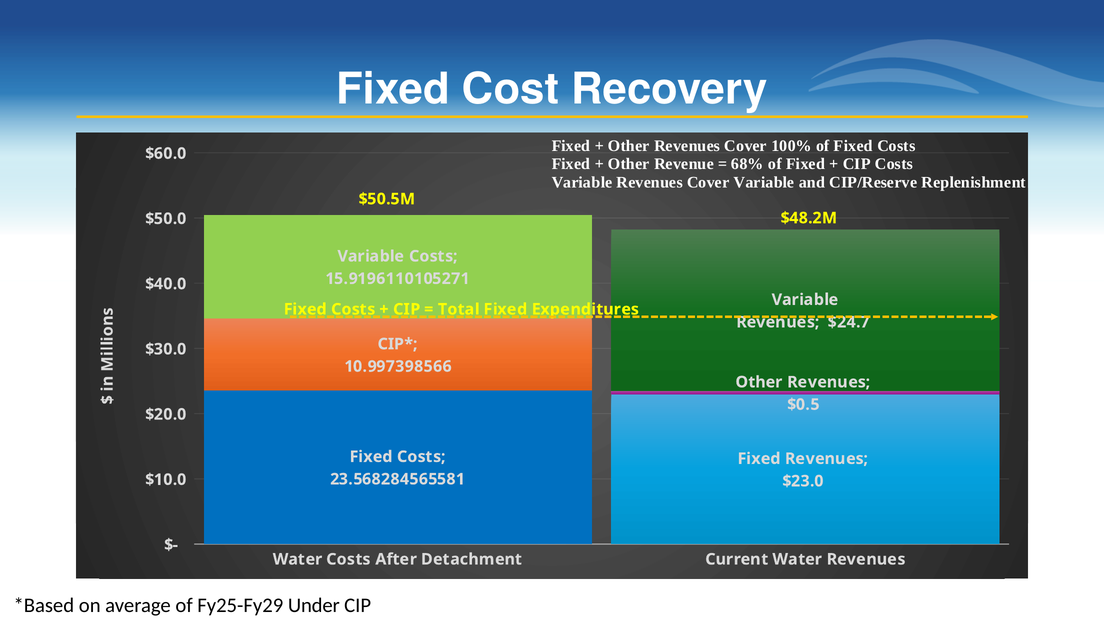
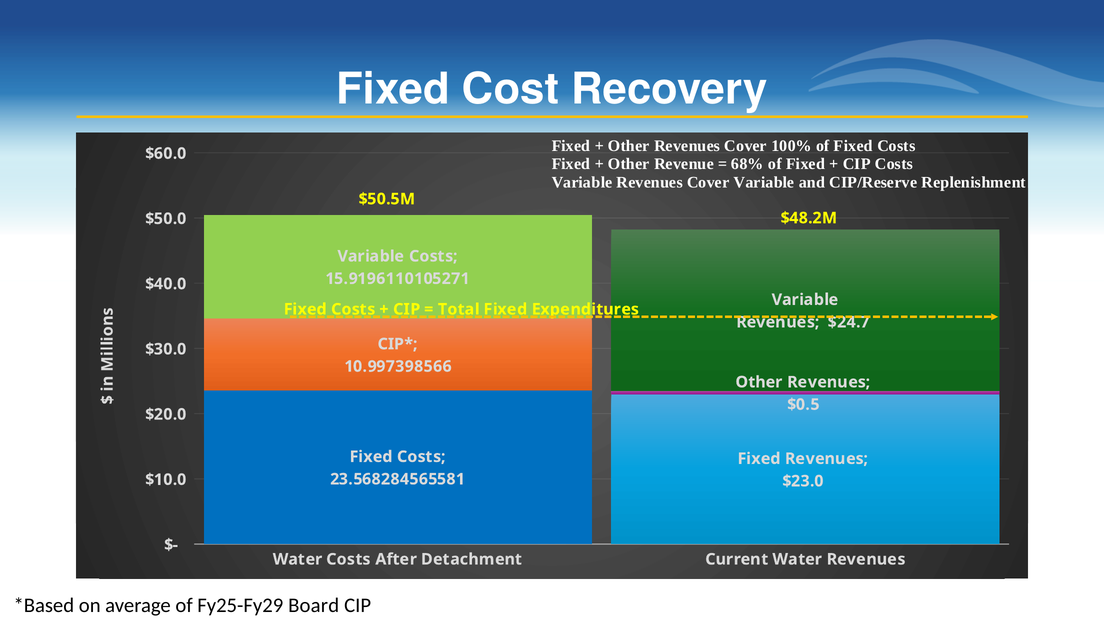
Under: Under -> Board
